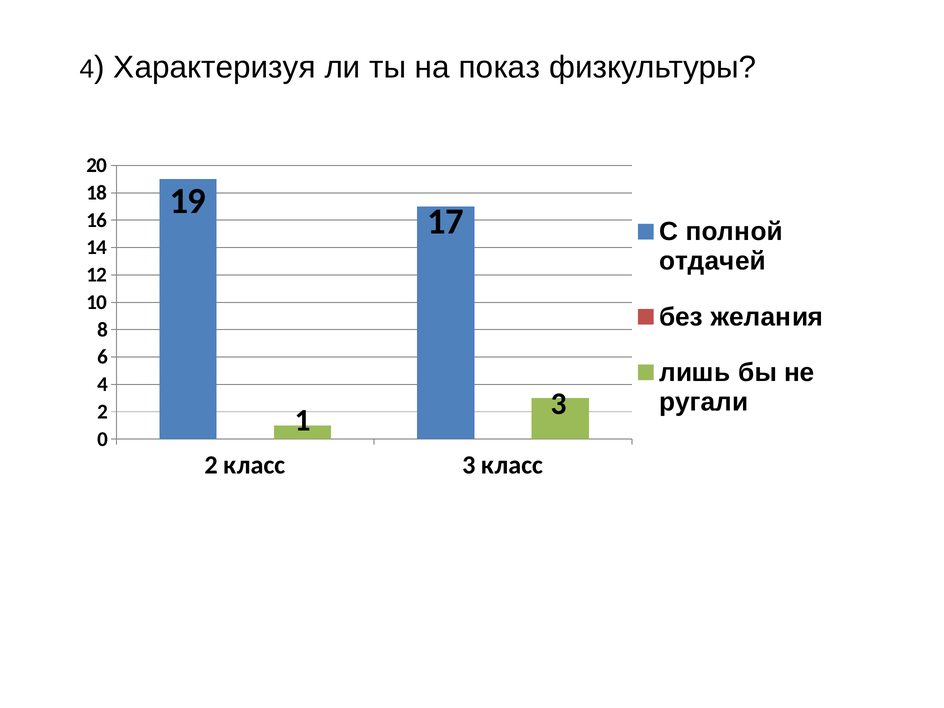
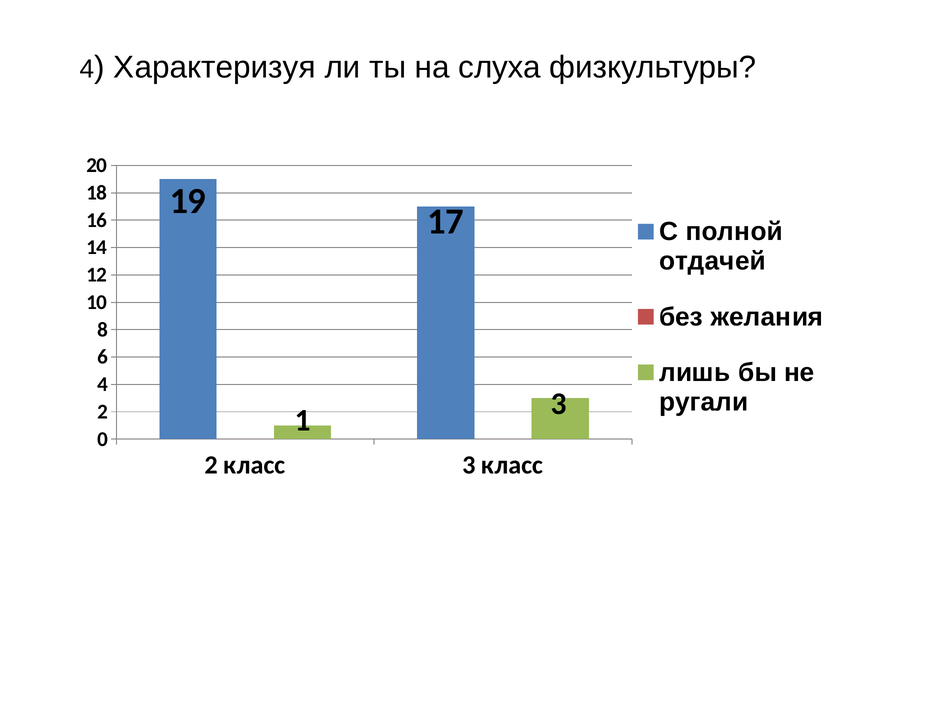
показ: показ -> слуха
